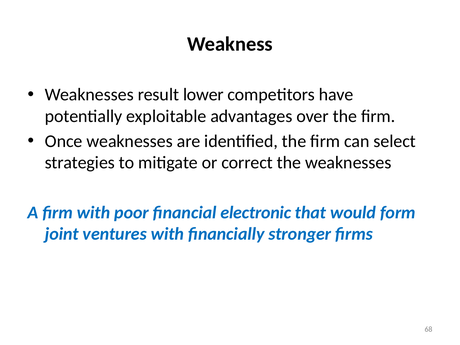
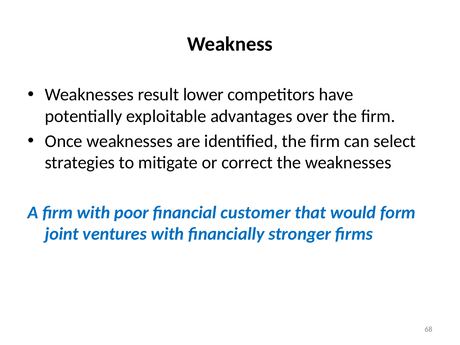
electronic: electronic -> customer
